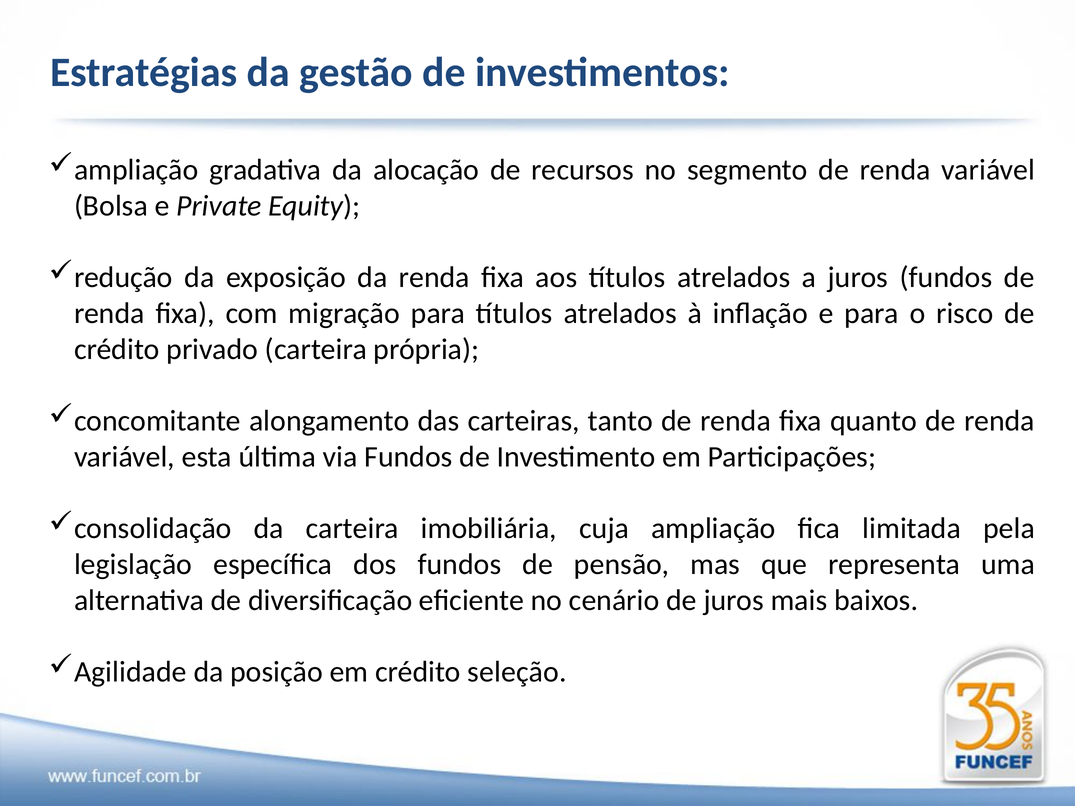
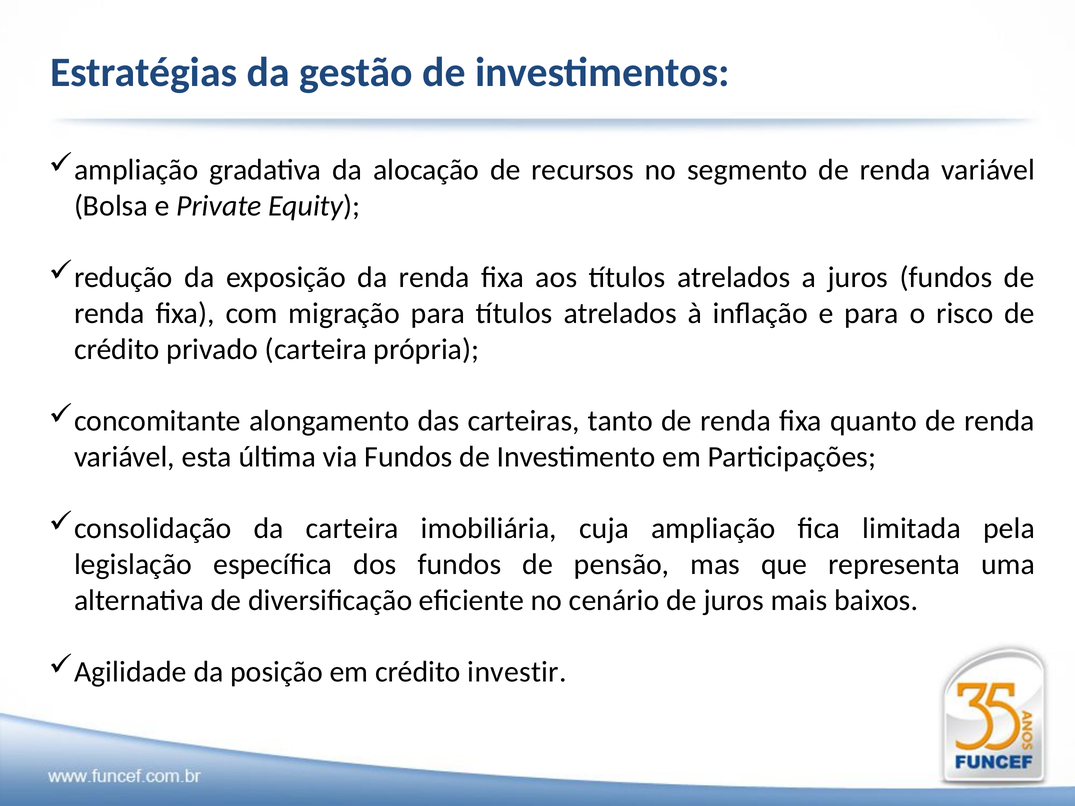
seleção: seleção -> investir
